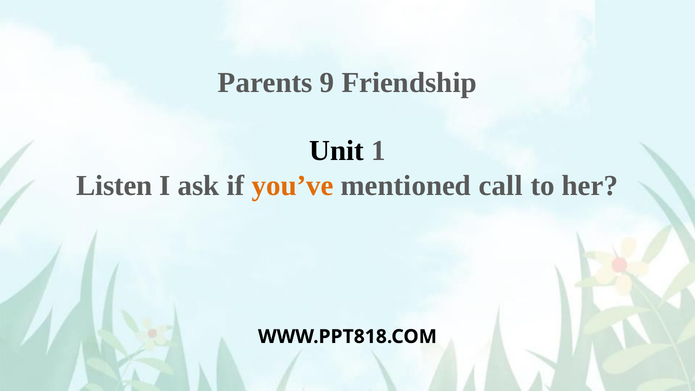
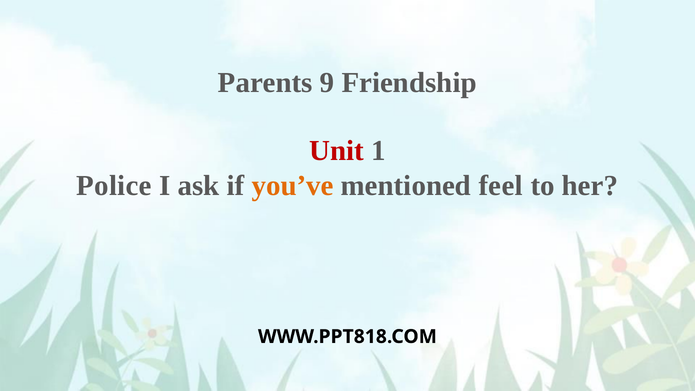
Unit colour: black -> red
Listen: Listen -> Police
call: call -> feel
